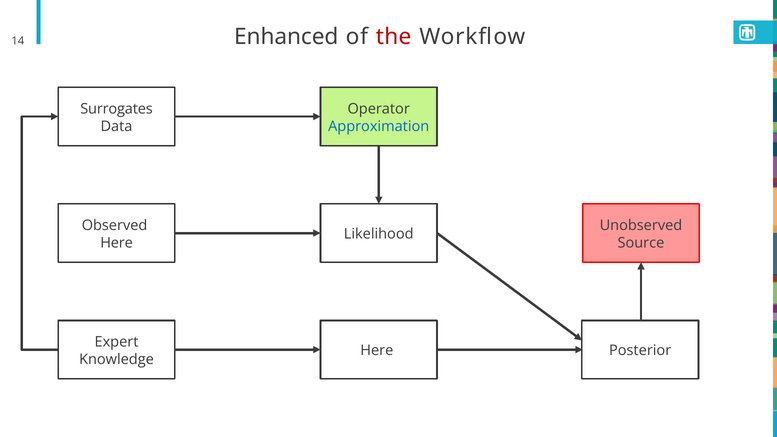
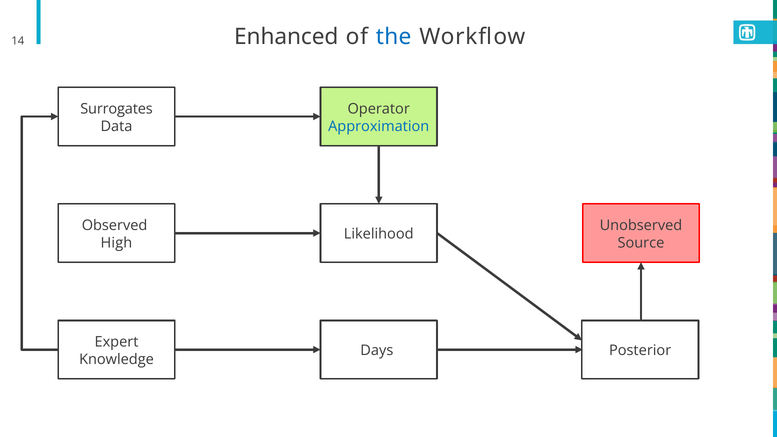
the colour: red -> blue
Here at (117, 243): Here -> High
Here at (377, 351): Here -> Days
